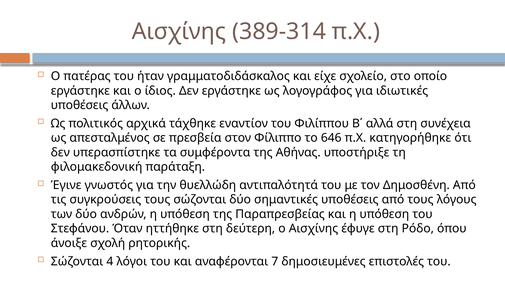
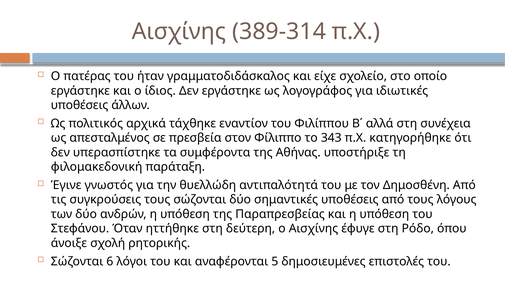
646: 646 -> 343
4: 4 -> 6
7: 7 -> 5
